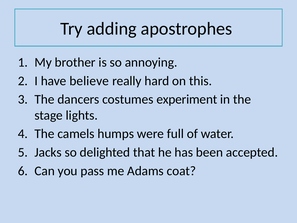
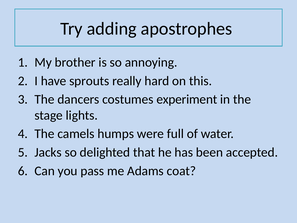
believe: believe -> sprouts
